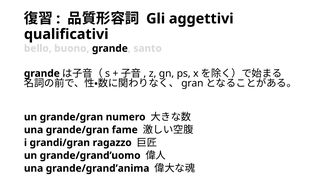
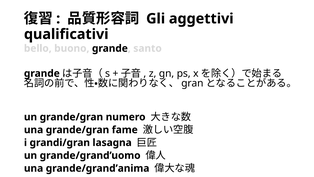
ragazzo: ragazzo -> lasagna
